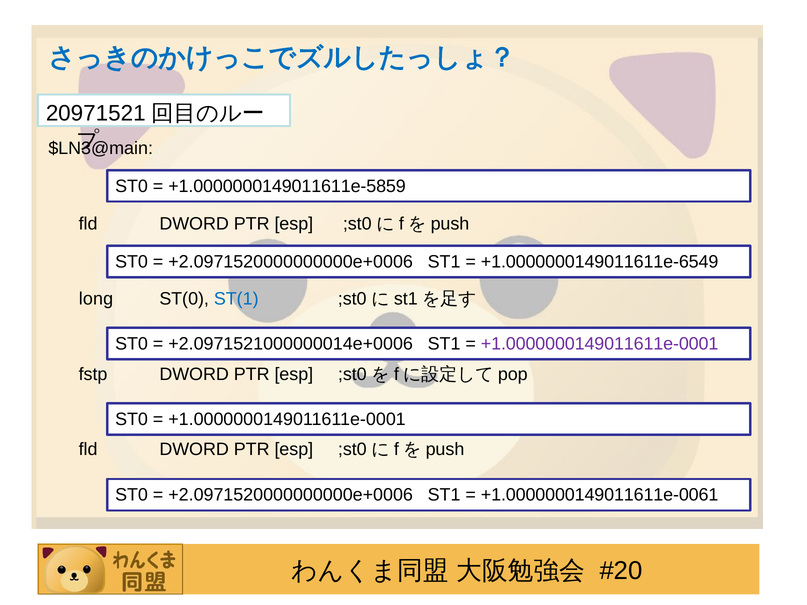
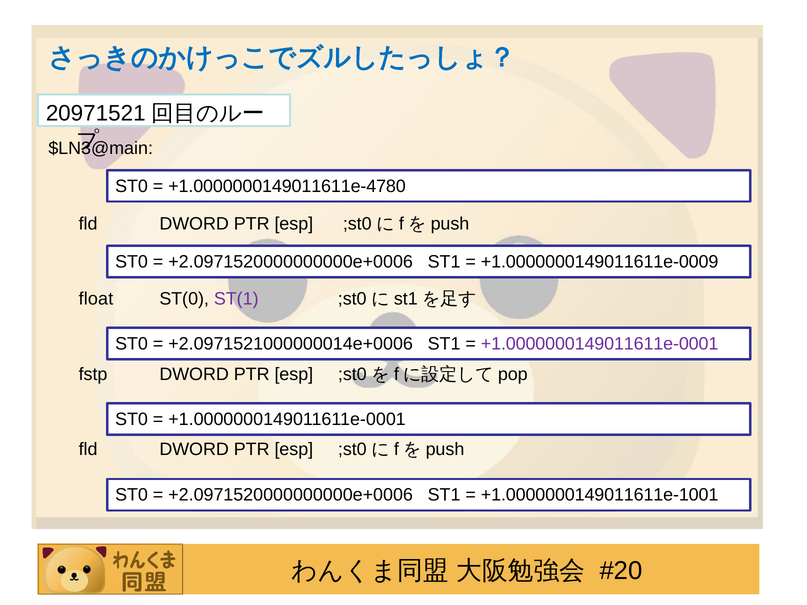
+1.0000000149011611e-5859: +1.0000000149011611e-5859 -> +1.0000000149011611e-4780
+1.0000000149011611e-6549: +1.0000000149011611e-6549 -> +1.0000000149011611e-0009
long: long -> float
ST(1 colour: blue -> purple
+1.0000000149011611e-0061: +1.0000000149011611e-0061 -> +1.0000000149011611e-1001
